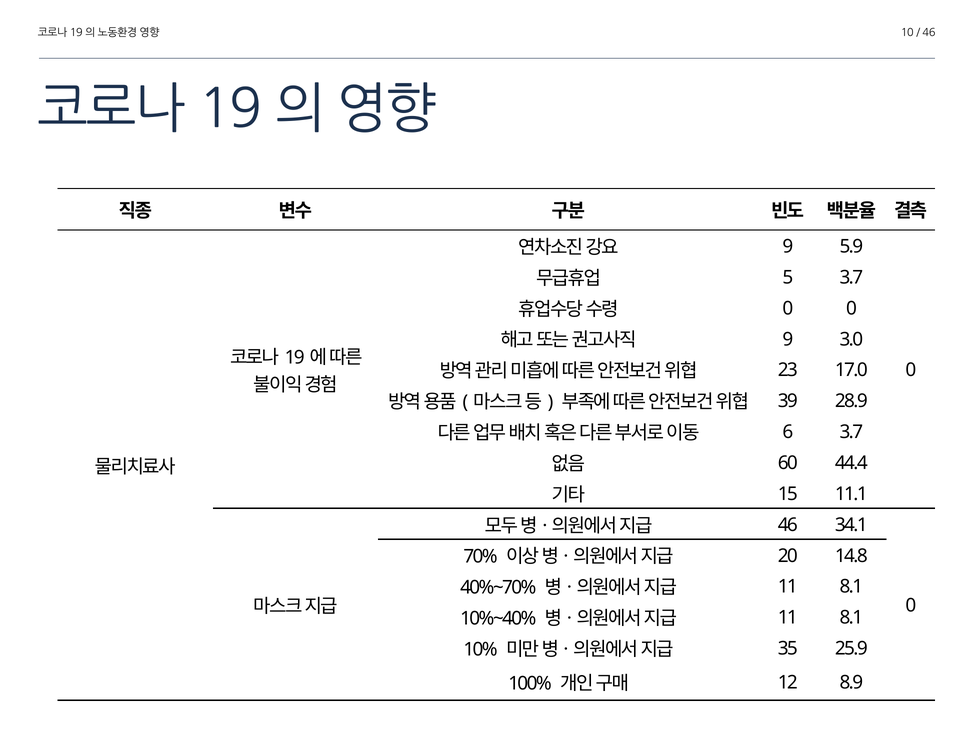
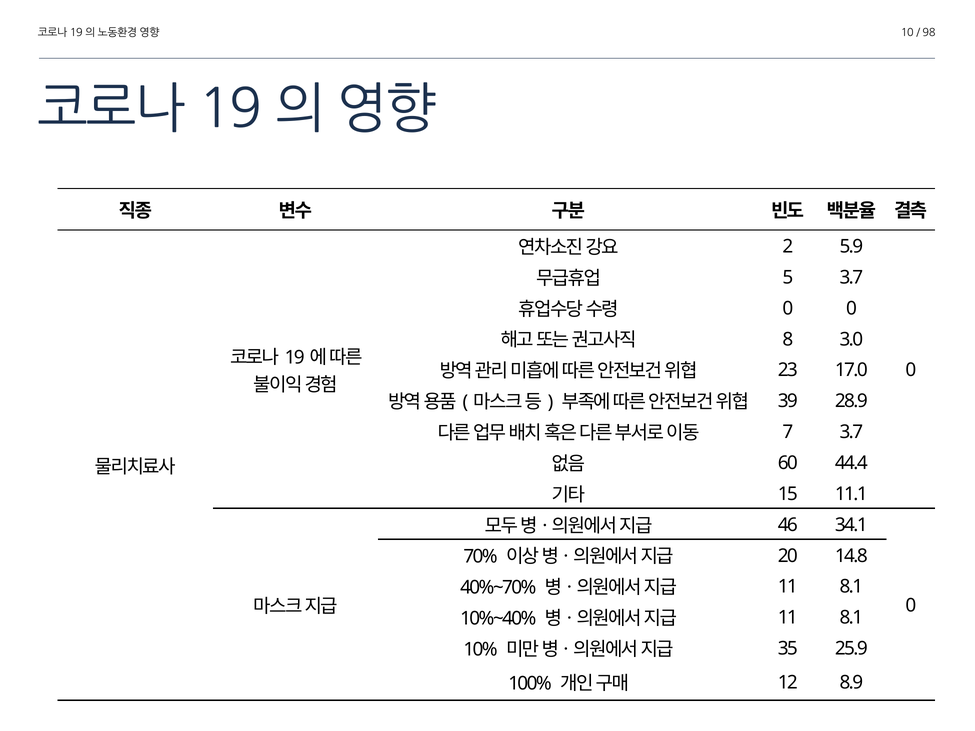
46 at (929, 33): 46 -> 98
9 at (788, 247): 9 -> 2
9 at (788, 339): 9 -> 8
6: 6 -> 7
